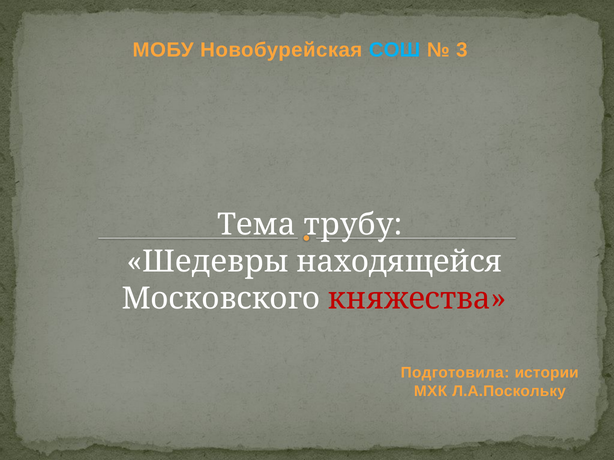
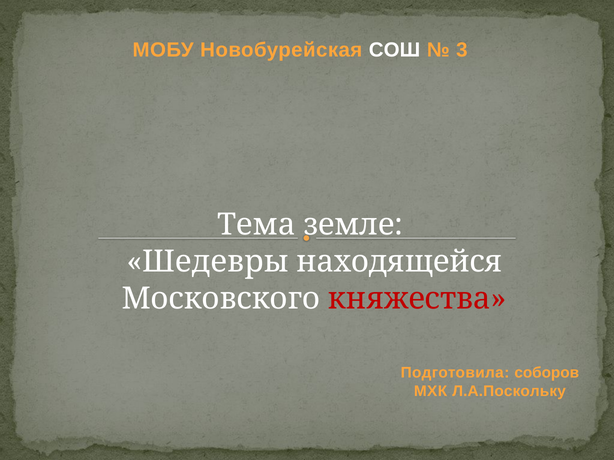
СОШ colour: light blue -> white
трубу: трубу -> земле
истории: истории -> соборов
